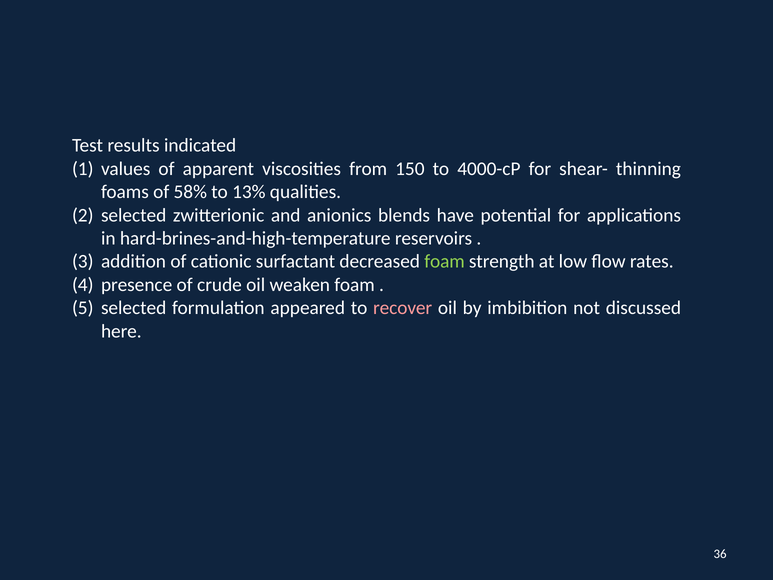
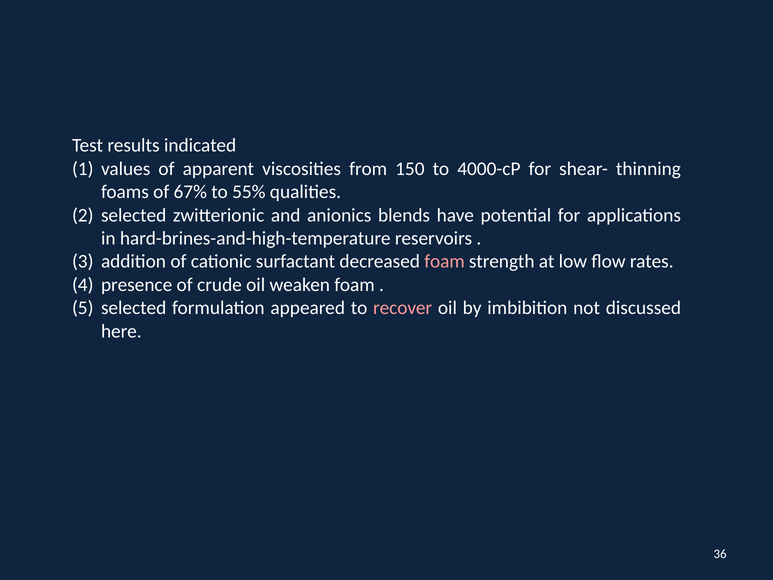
58%: 58% -> 67%
13%: 13% -> 55%
foam at (445, 261) colour: light green -> pink
